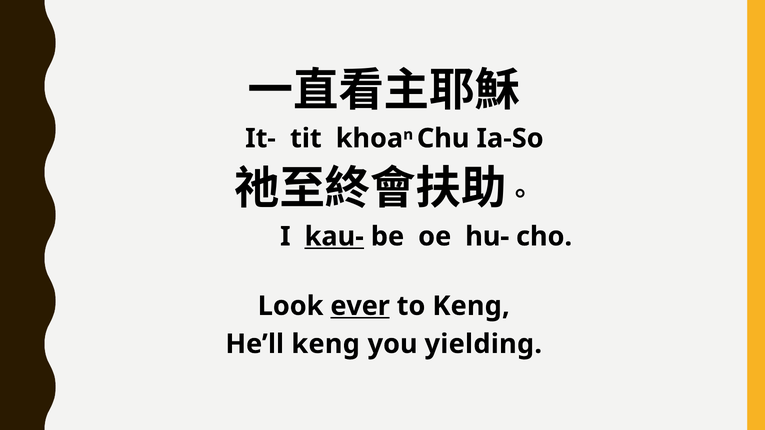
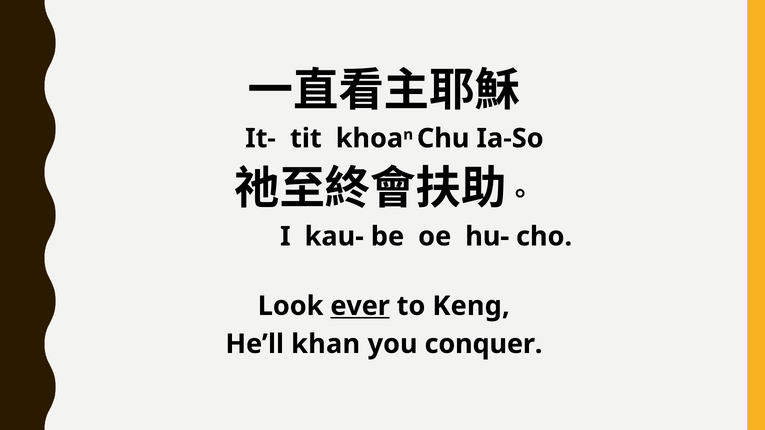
kau- underline: present -> none
He’ll keng: keng -> khan
yielding: yielding -> conquer
